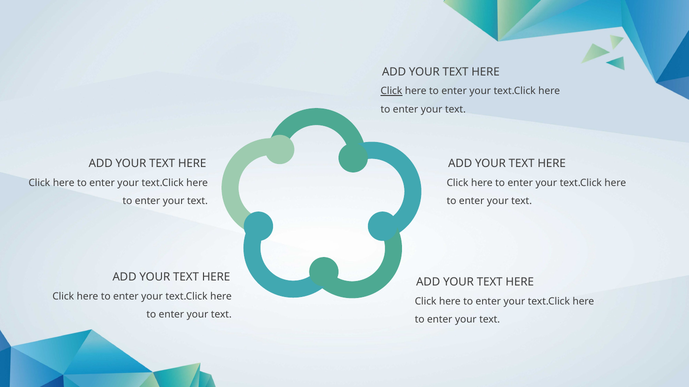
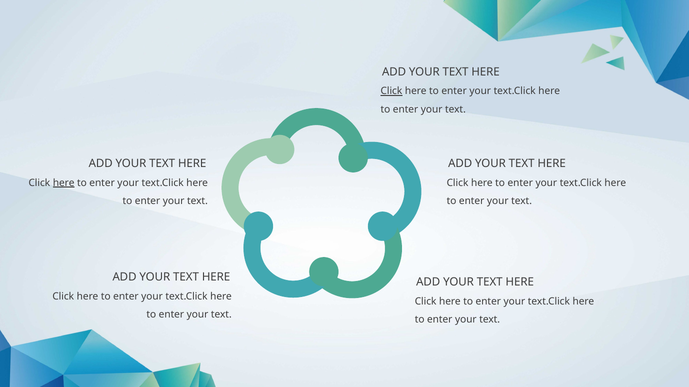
here at (64, 183) underline: none -> present
